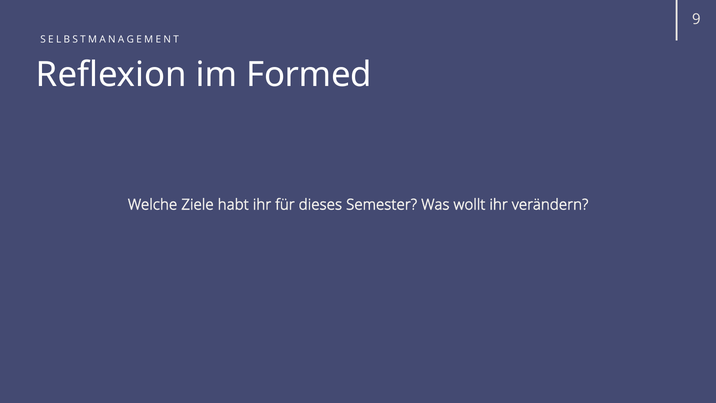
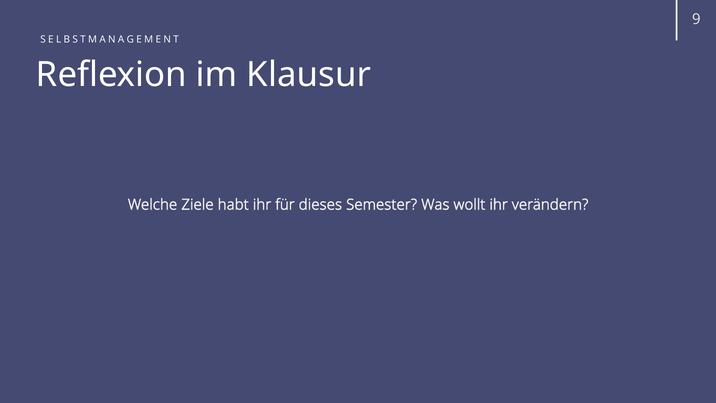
Formed: Formed -> Klausur
